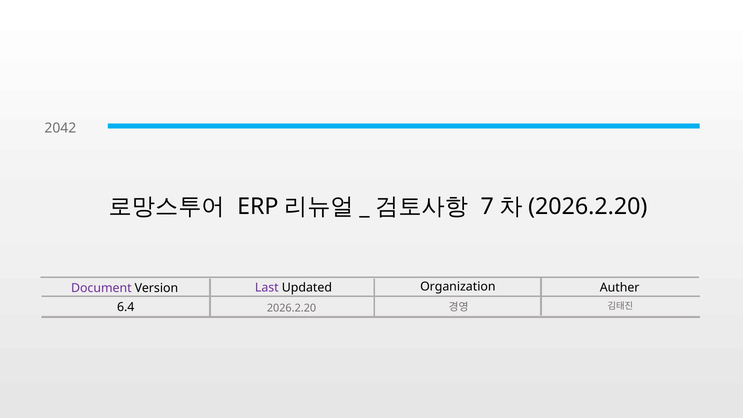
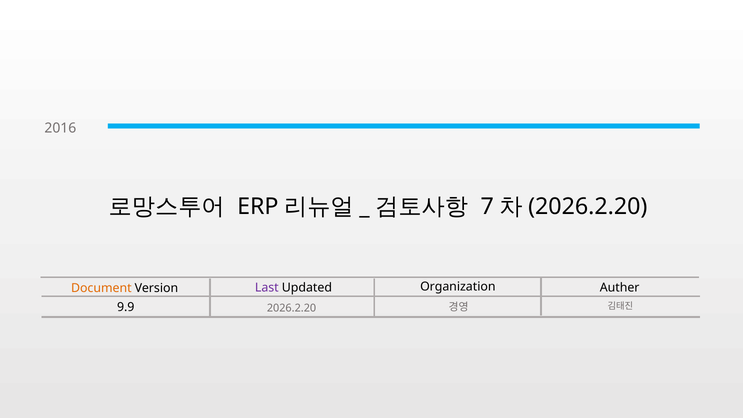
2042: 2042 -> 2016
Document colour: purple -> orange
6.4: 6.4 -> 9.9
